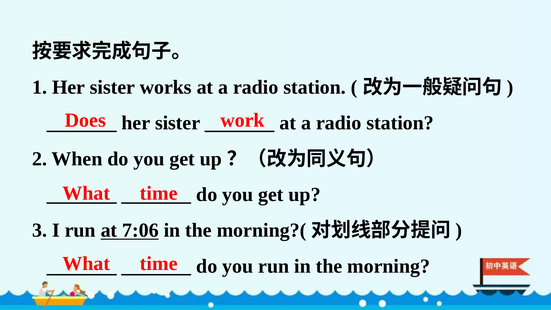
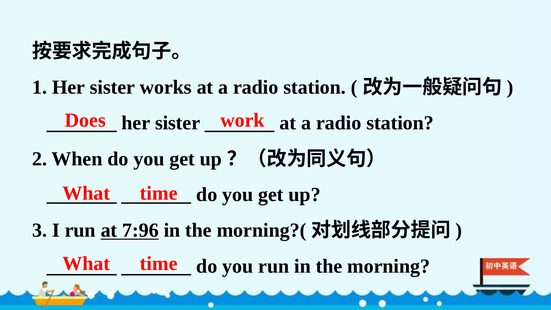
7:06: 7:06 -> 7:96
